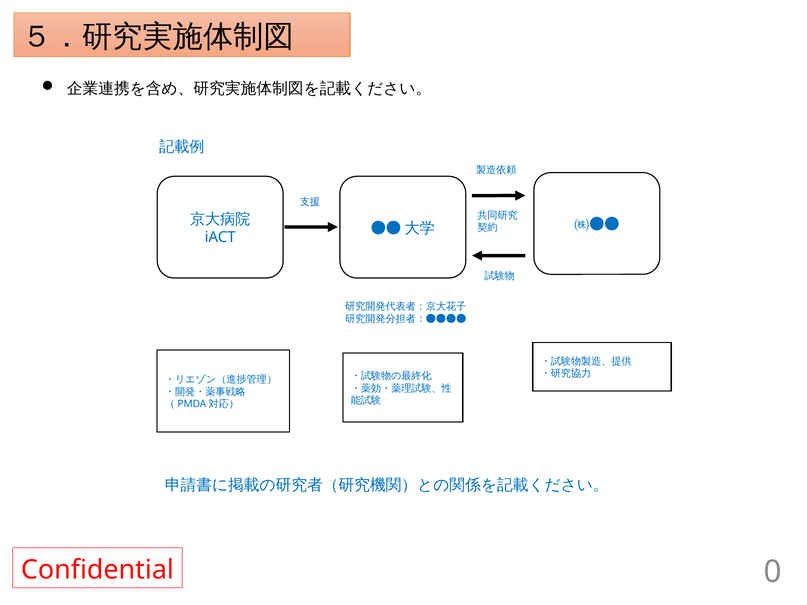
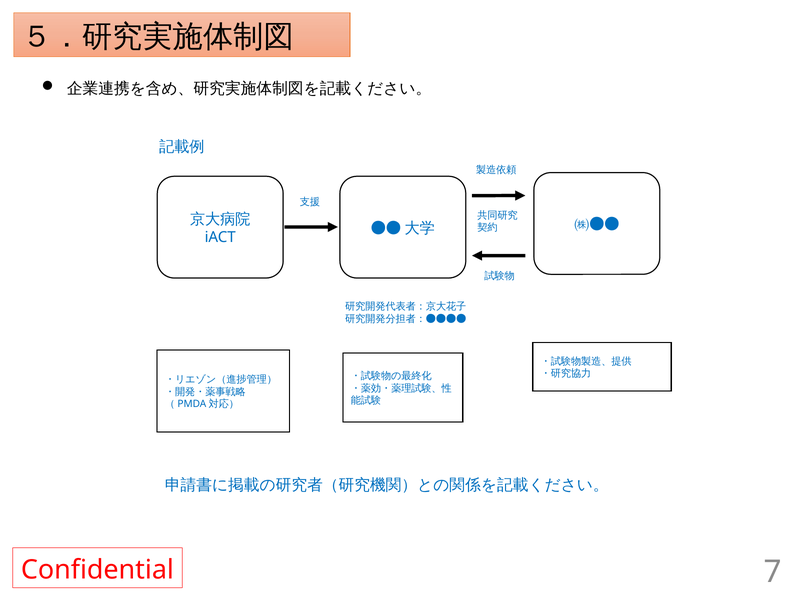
0: 0 -> 7
